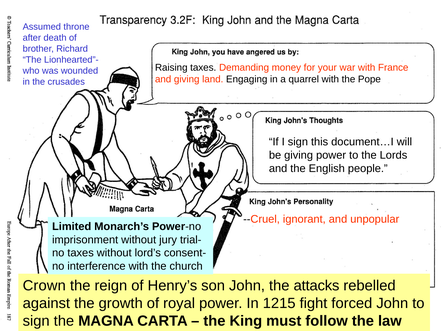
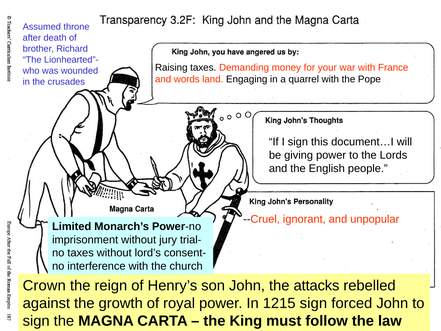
and giving: giving -> words
1215 fight: fight -> sign
